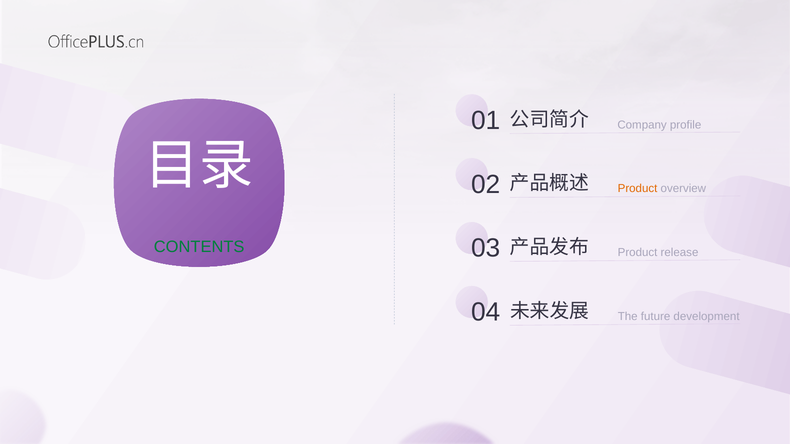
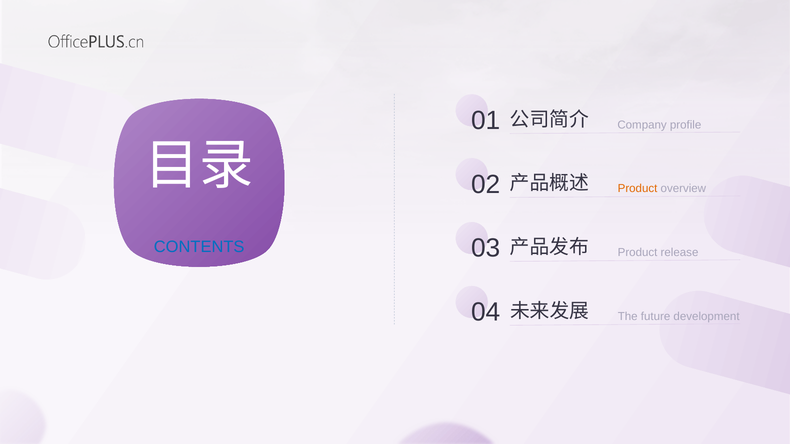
CONTENTS colour: green -> blue
